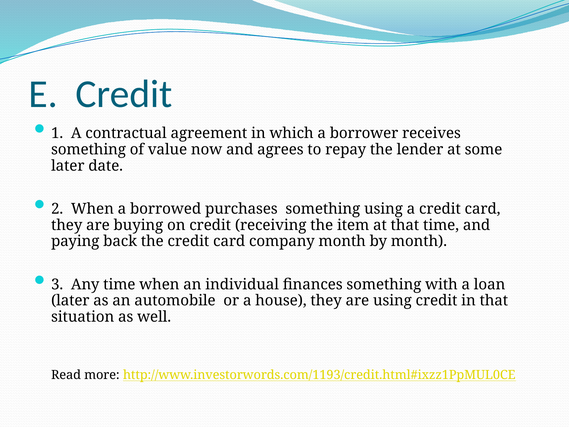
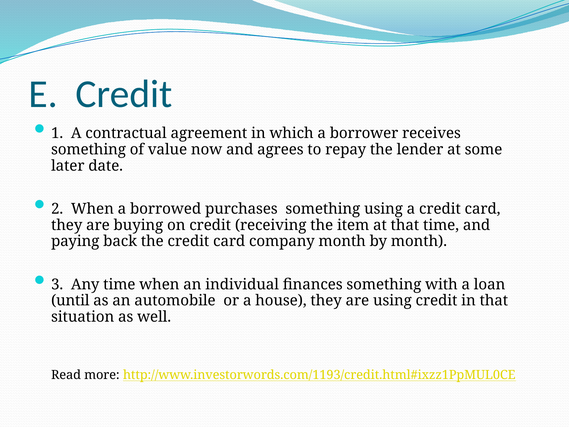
later at (70, 300): later -> until
